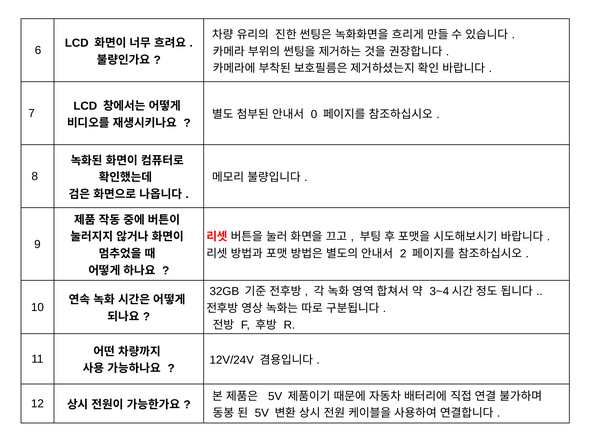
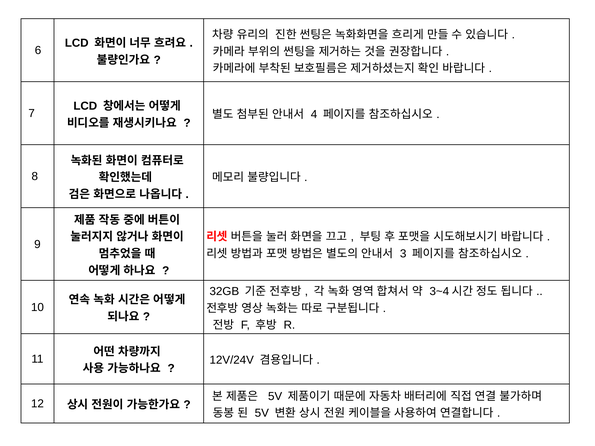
0: 0 -> 4
2: 2 -> 3
